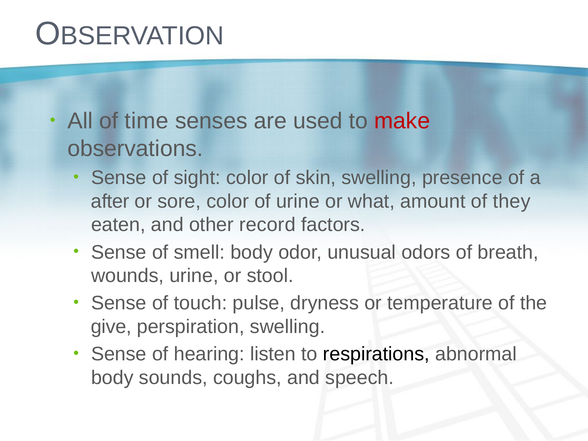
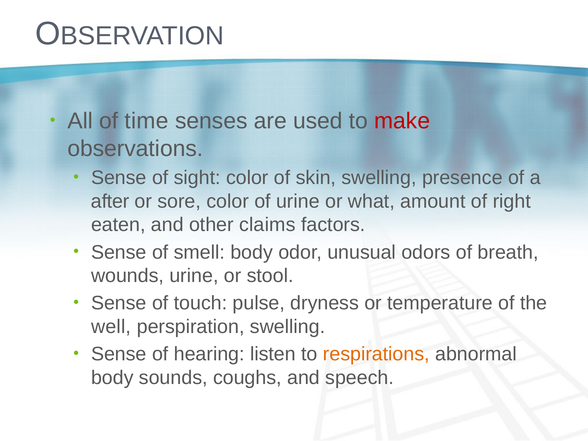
they: they -> right
record: record -> claims
give: give -> well
respirations colour: black -> orange
